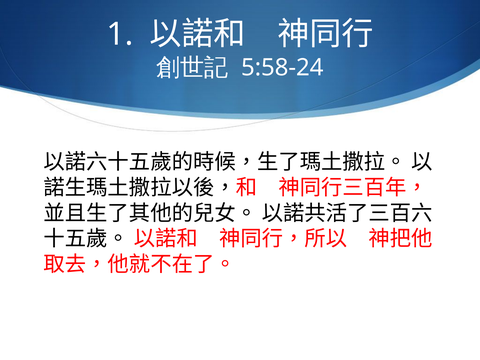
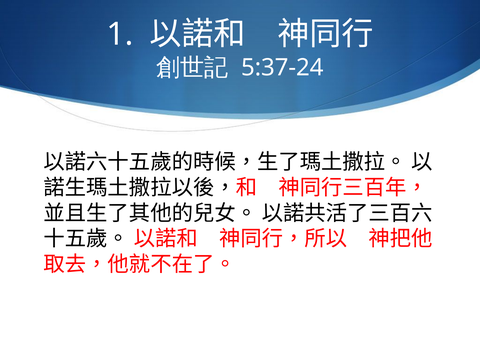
5:58-24: 5:58-24 -> 5:37-24
